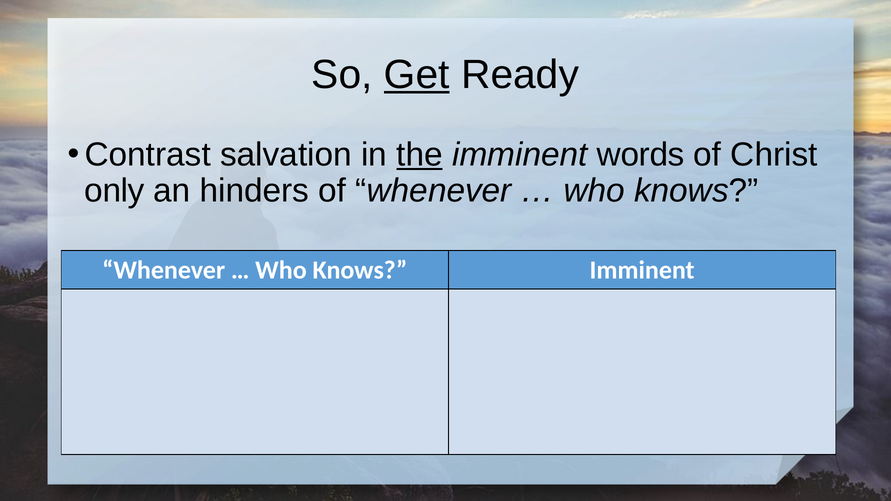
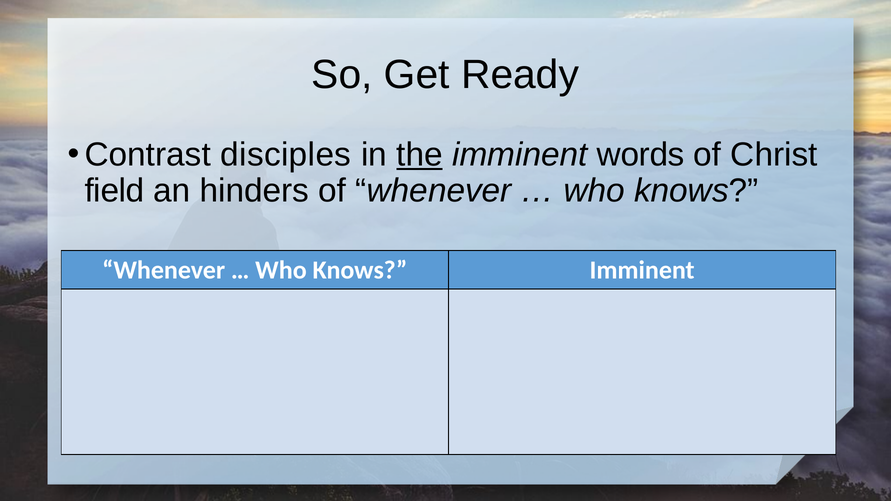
Get underline: present -> none
salvation: salvation -> disciples
only: only -> field
